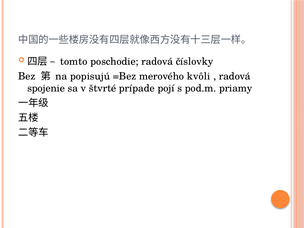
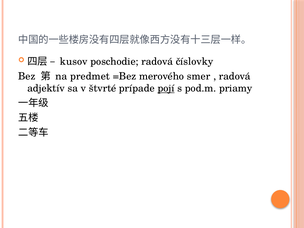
tomto: tomto -> kusov
popisujú: popisujú -> predmet
kvôli: kvôli -> smer
spojenie: spojenie -> adjektív
pojí underline: none -> present
